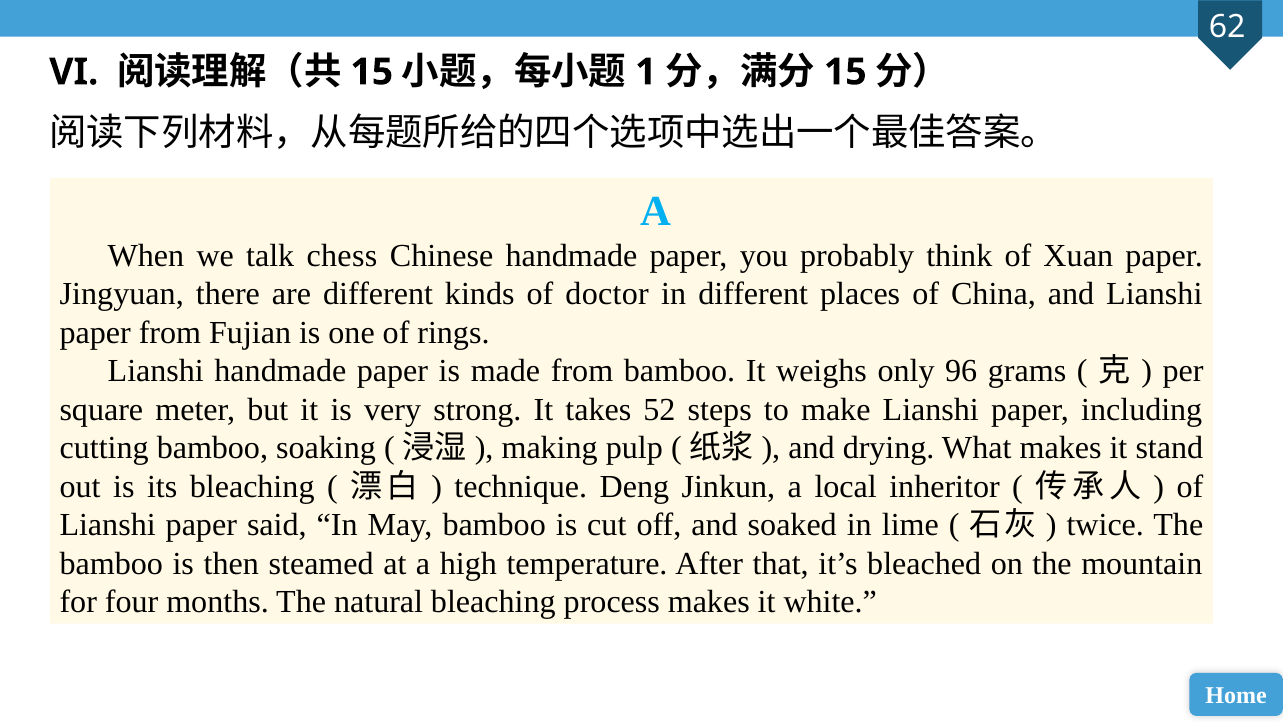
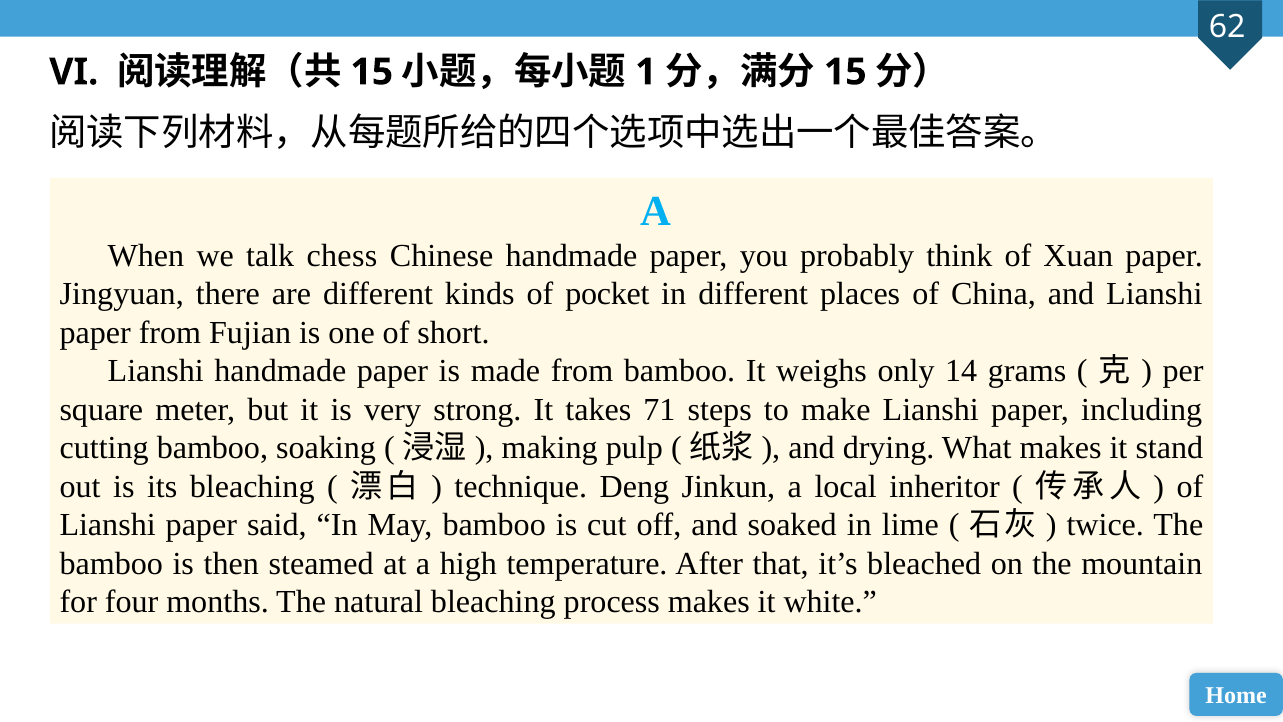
doctor: doctor -> pocket
rings: rings -> short
96: 96 -> 14
52: 52 -> 71
